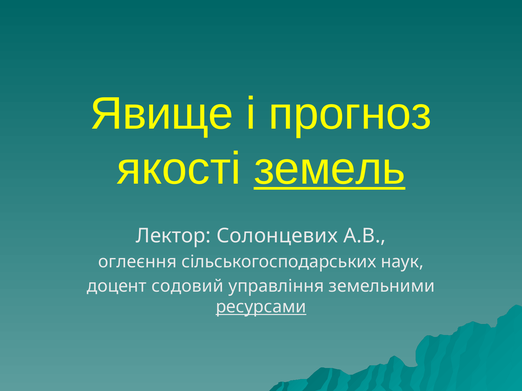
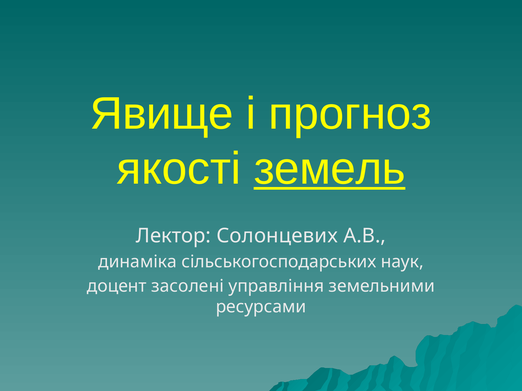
оглеєння: оглеєння -> динаміка
содовий: содовий -> засолені
ресурсами underline: present -> none
